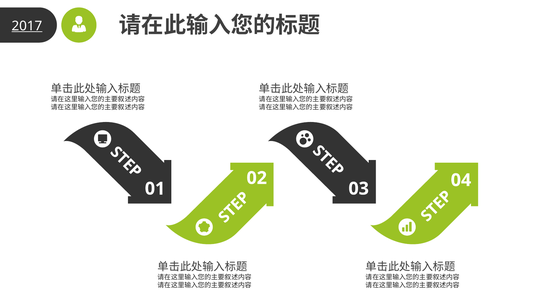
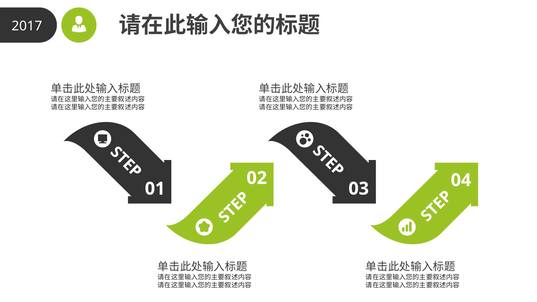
2017 underline: present -> none
